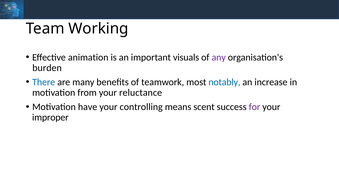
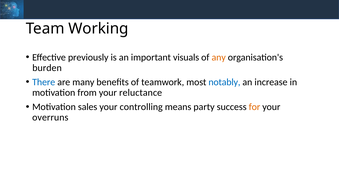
animation: animation -> previously
any colour: purple -> orange
have: have -> sales
scent: scent -> party
for colour: purple -> orange
improper: improper -> overruns
